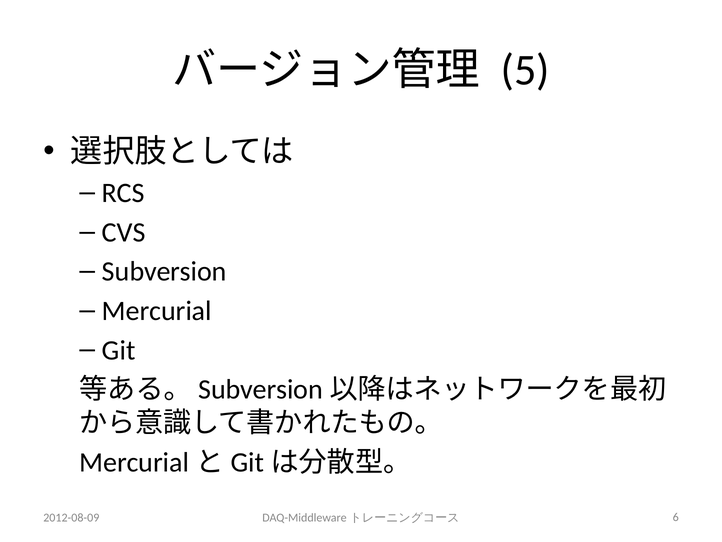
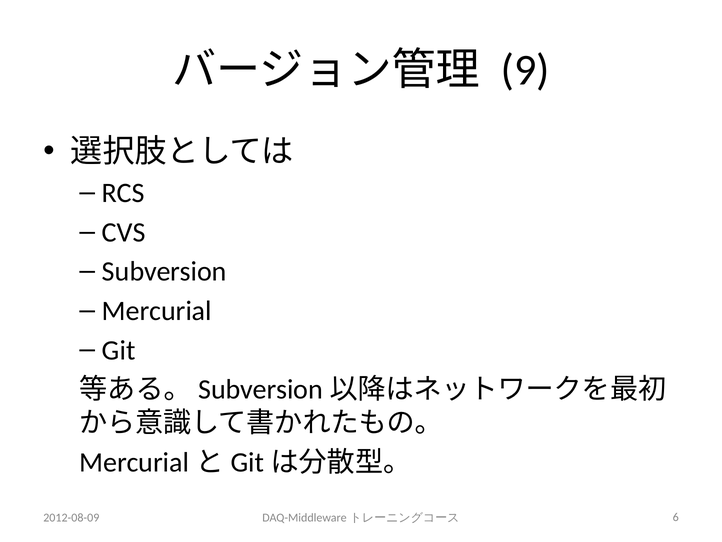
5: 5 -> 9
